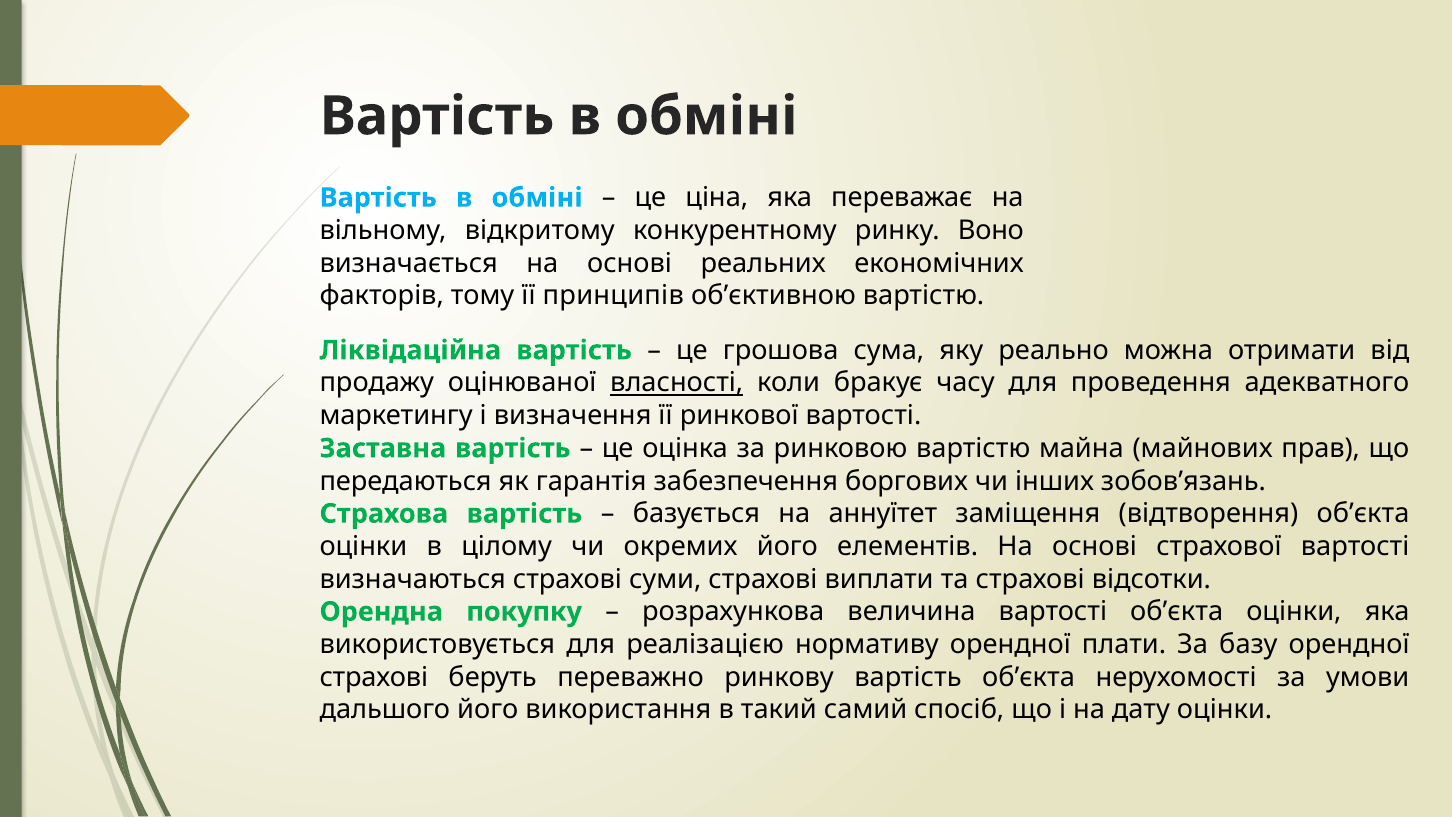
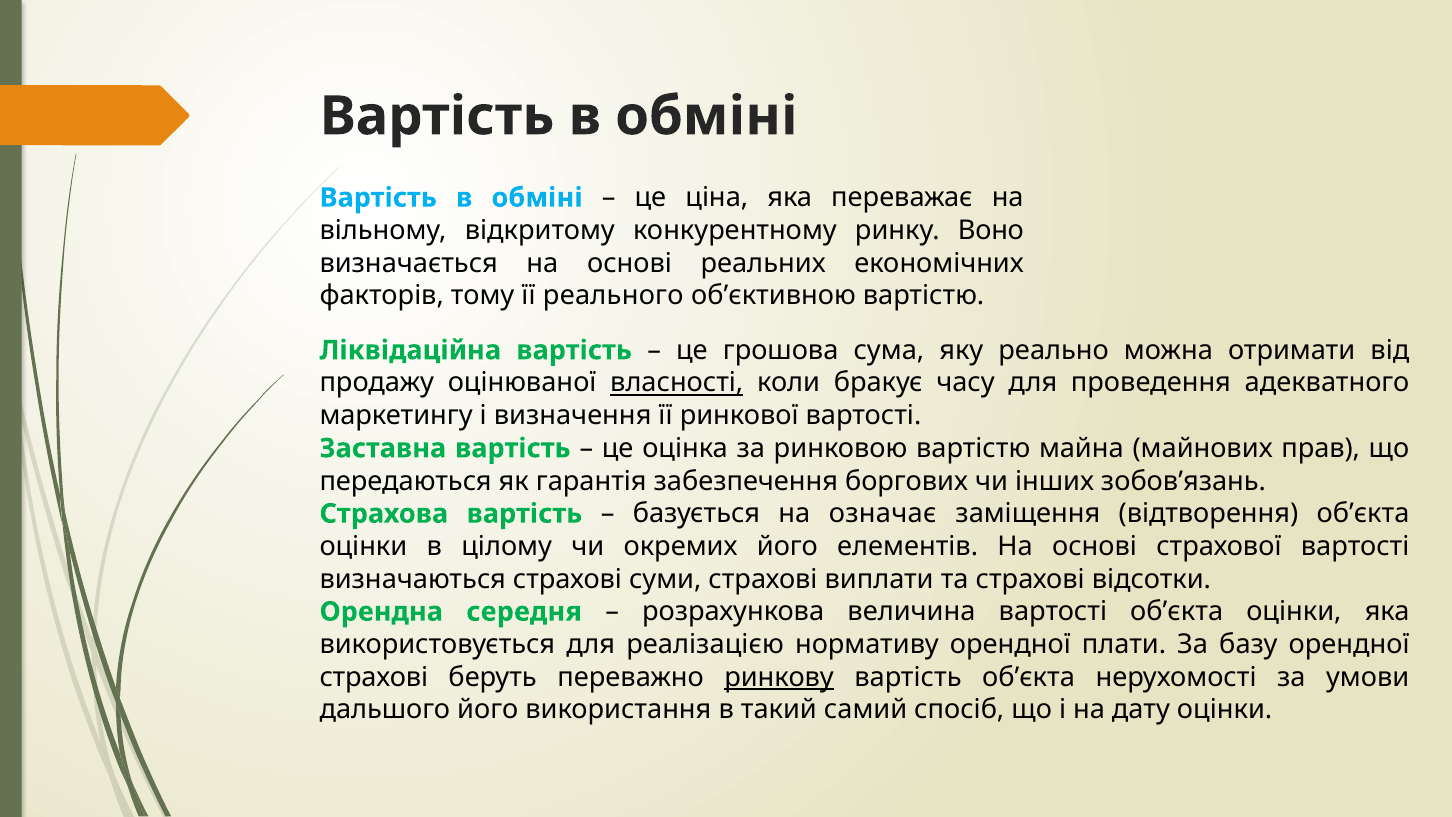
принципів: принципів -> реального
аннуїтет: аннуїтет -> означає
покупку: покупку -> середня
ринкову underline: none -> present
